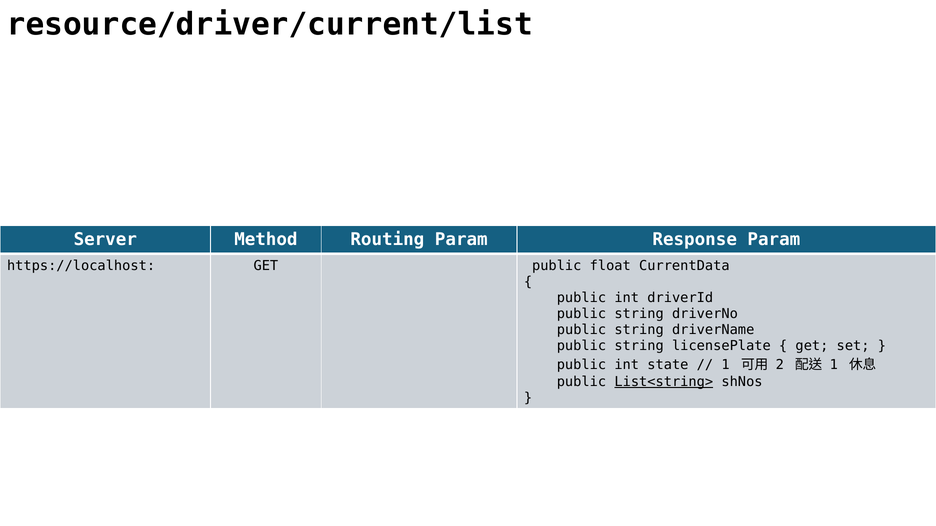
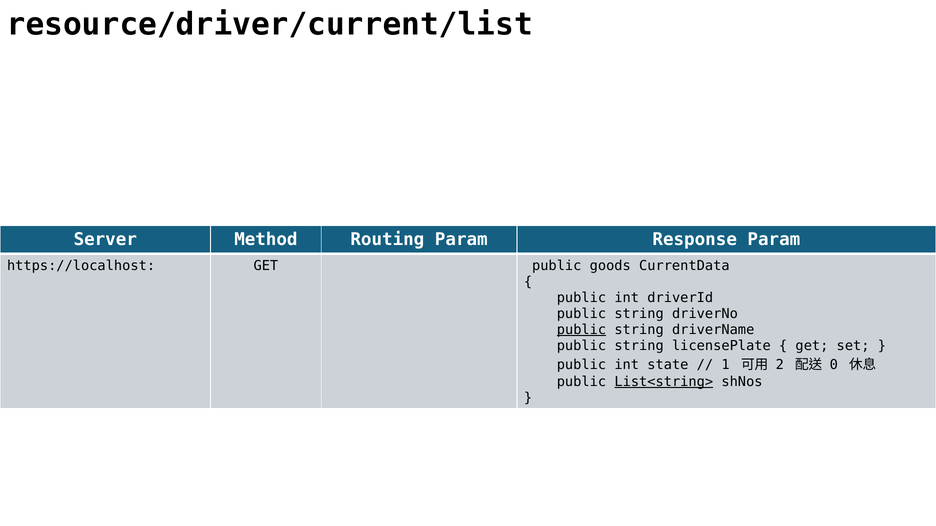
float: float -> goods
public at (581, 330) underline: none -> present
1 at (834, 365): 1 -> 0
